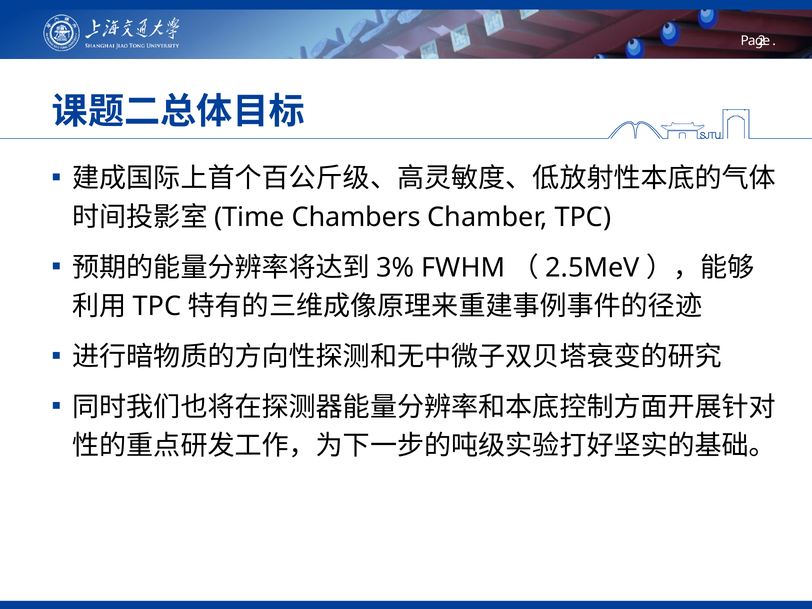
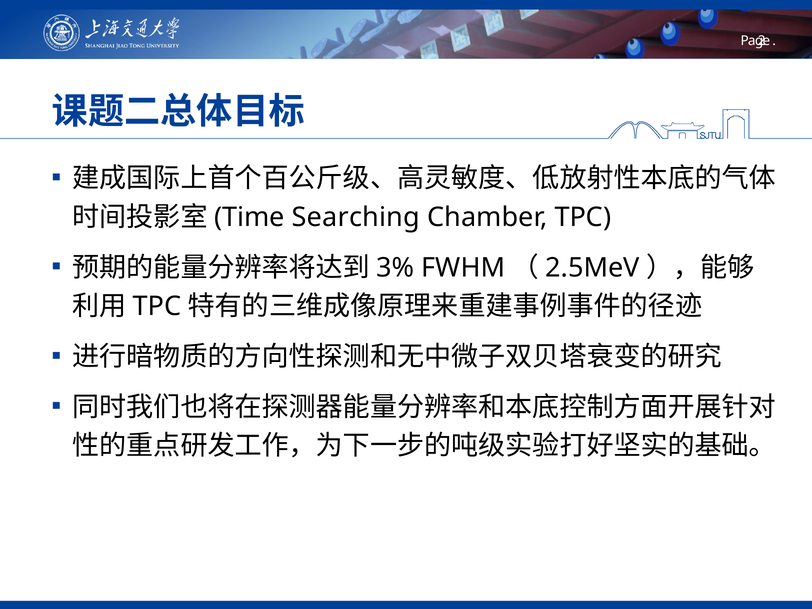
Chambers: Chambers -> Searching
